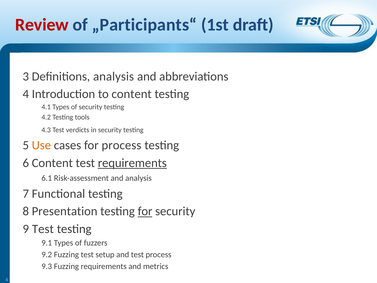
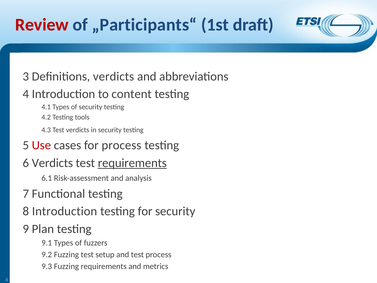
Definitions analysis: analysis -> verdicts
Use colour: orange -> red
6 Content: Content -> Verdicts
8 Presentation: Presentation -> Introduction
for at (145, 211) underline: present -> none
9 Test: Test -> Plan
